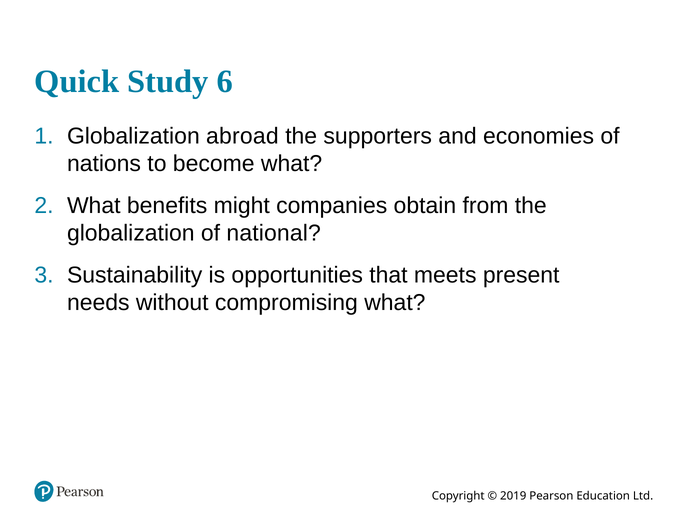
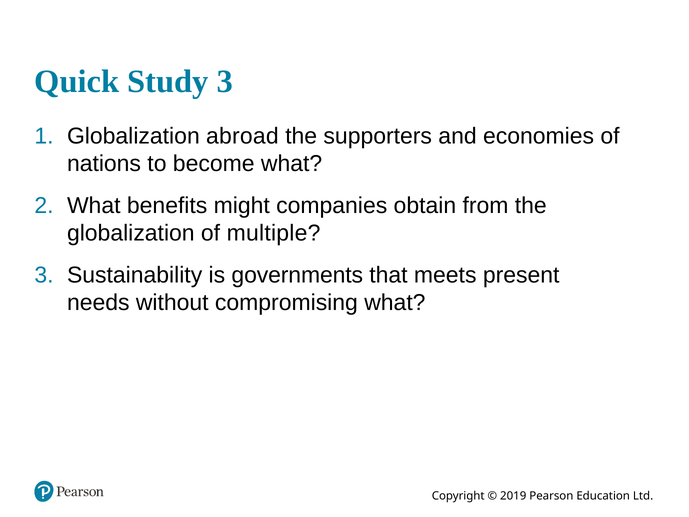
Study 6: 6 -> 3
national: national -> multiple
opportunities: opportunities -> governments
